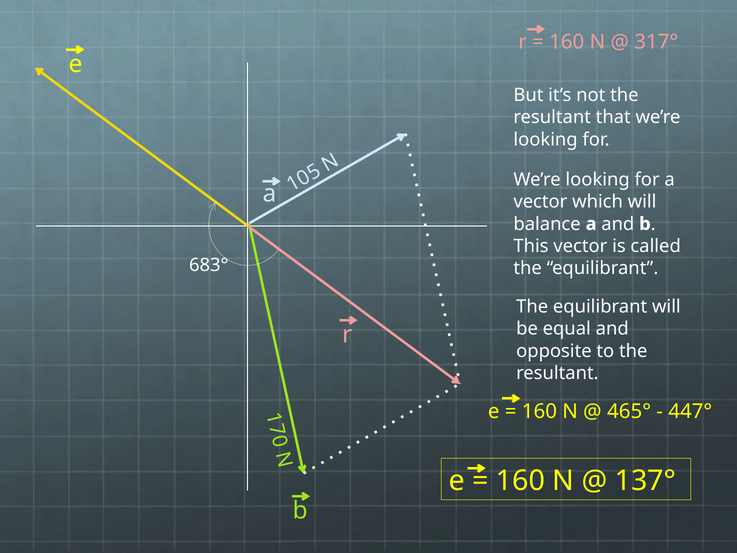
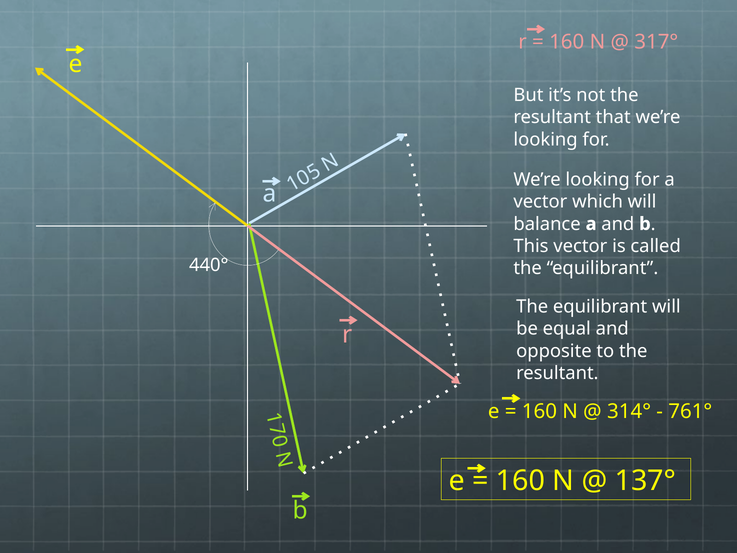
683°: 683° -> 440°
465°: 465° -> 314°
447°: 447° -> 761°
